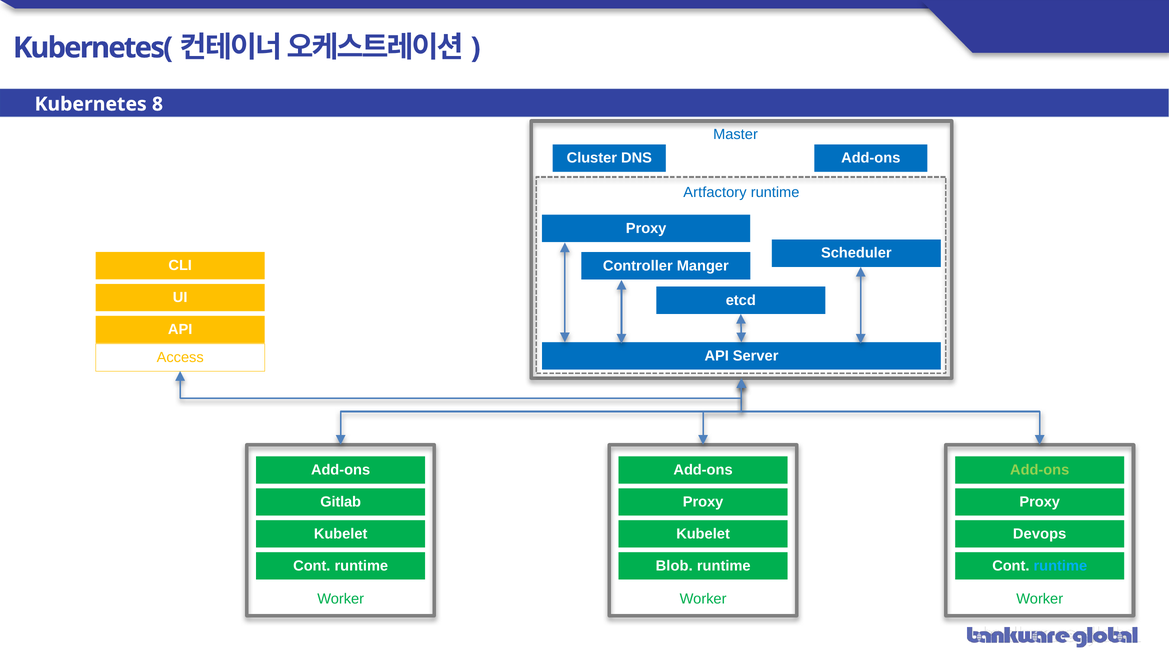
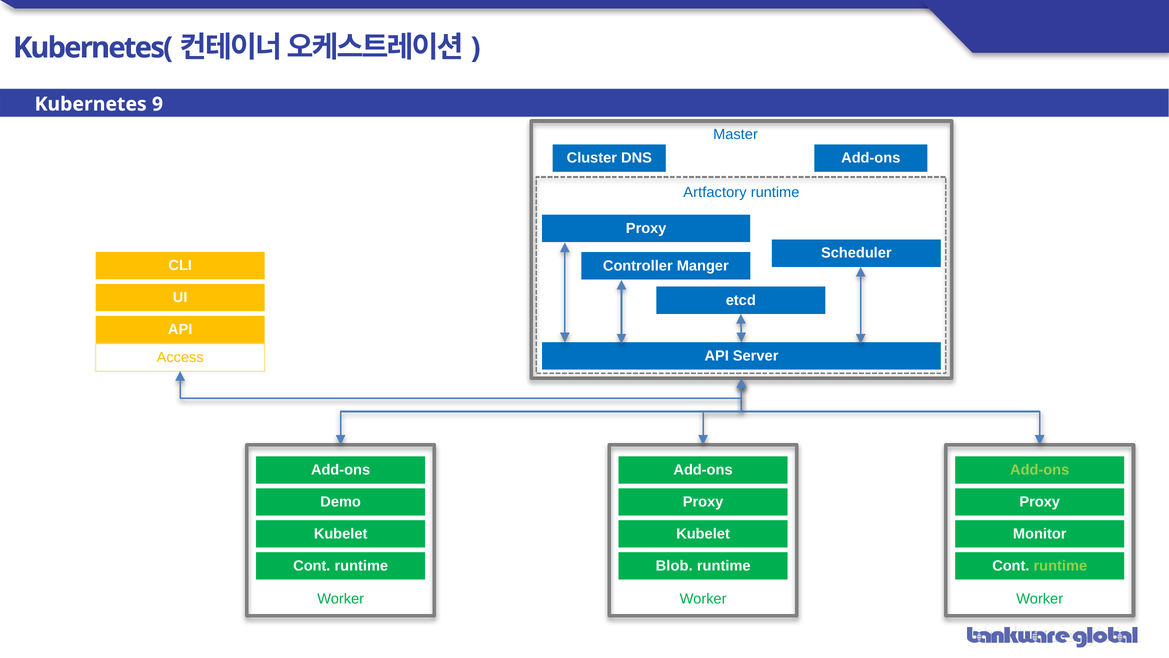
8: 8 -> 9
Gitlab: Gitlab -> Demo
Devops: Devops -> Monitor
runtime at (1060, 565) colour: light blue -> light green
